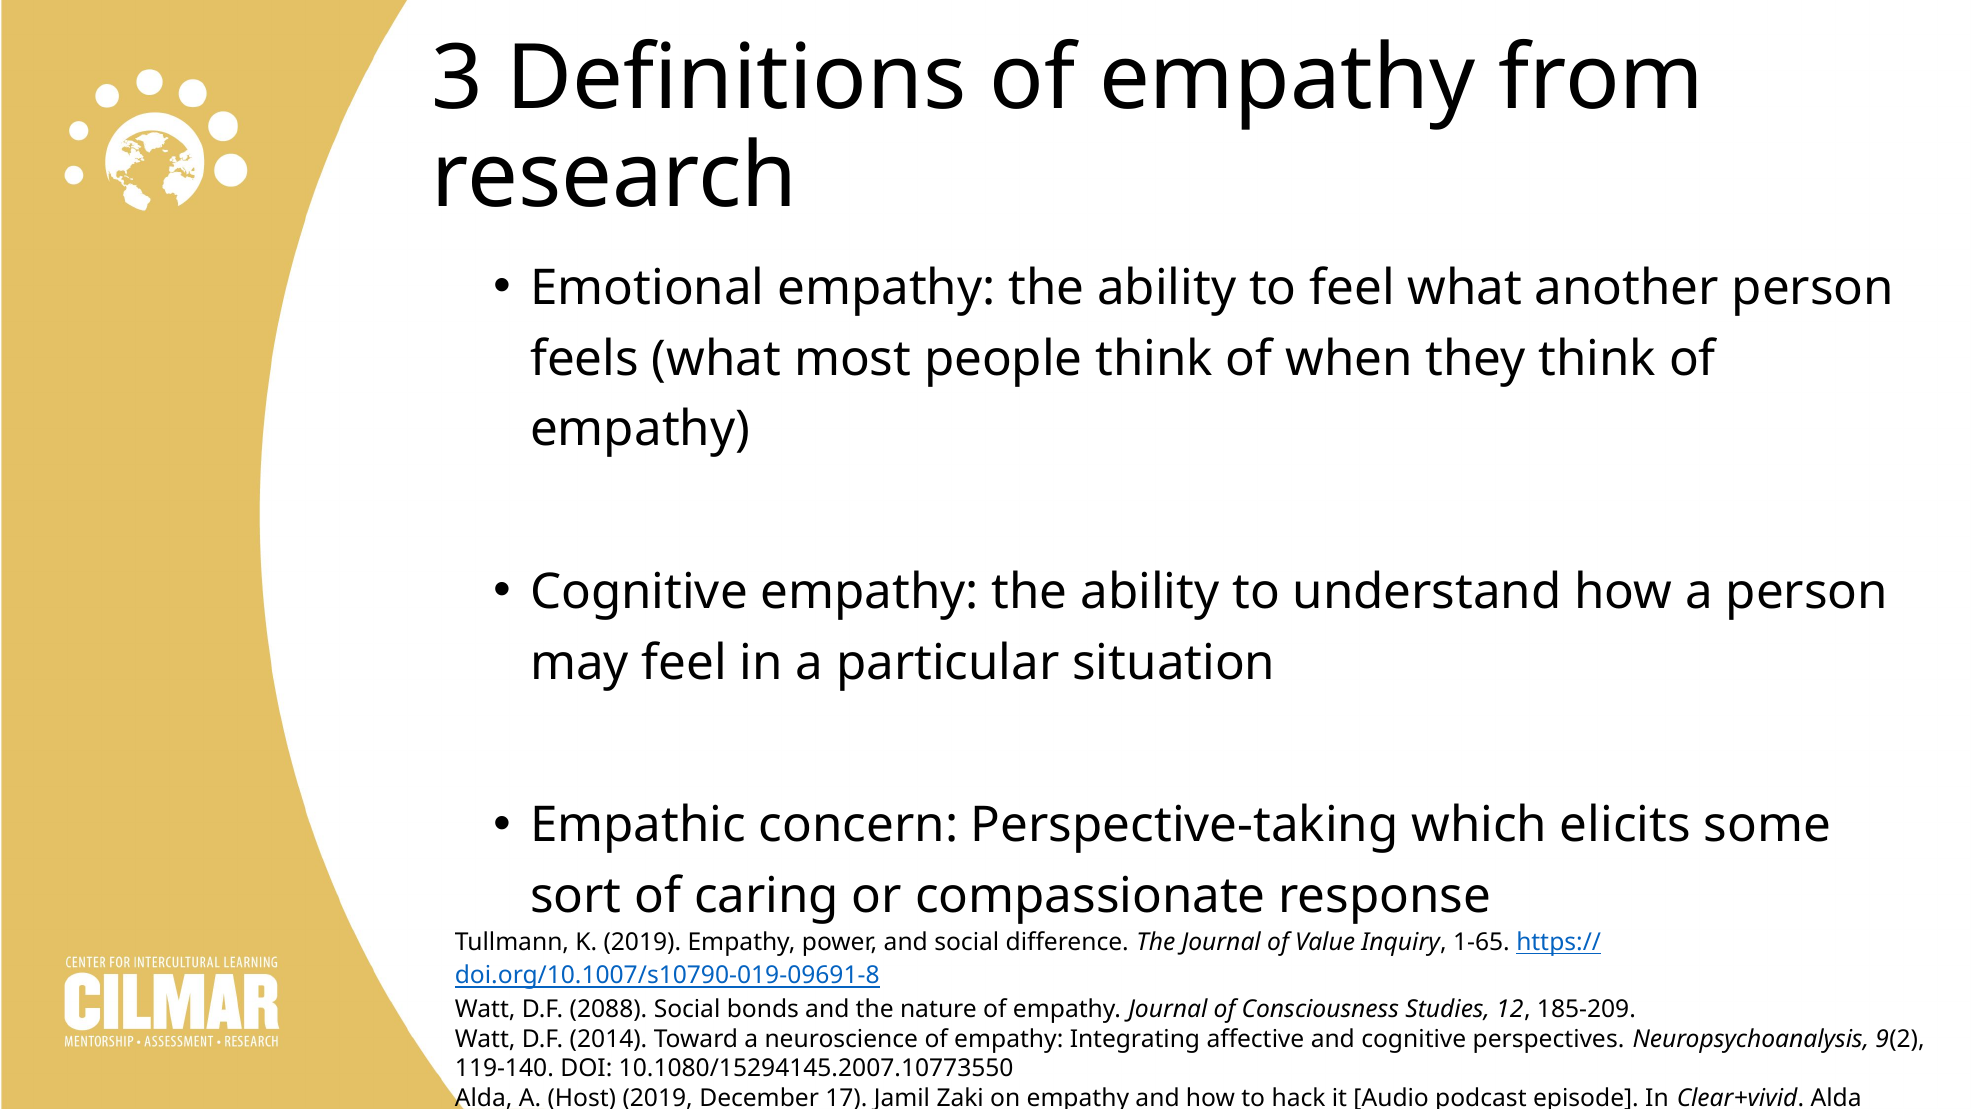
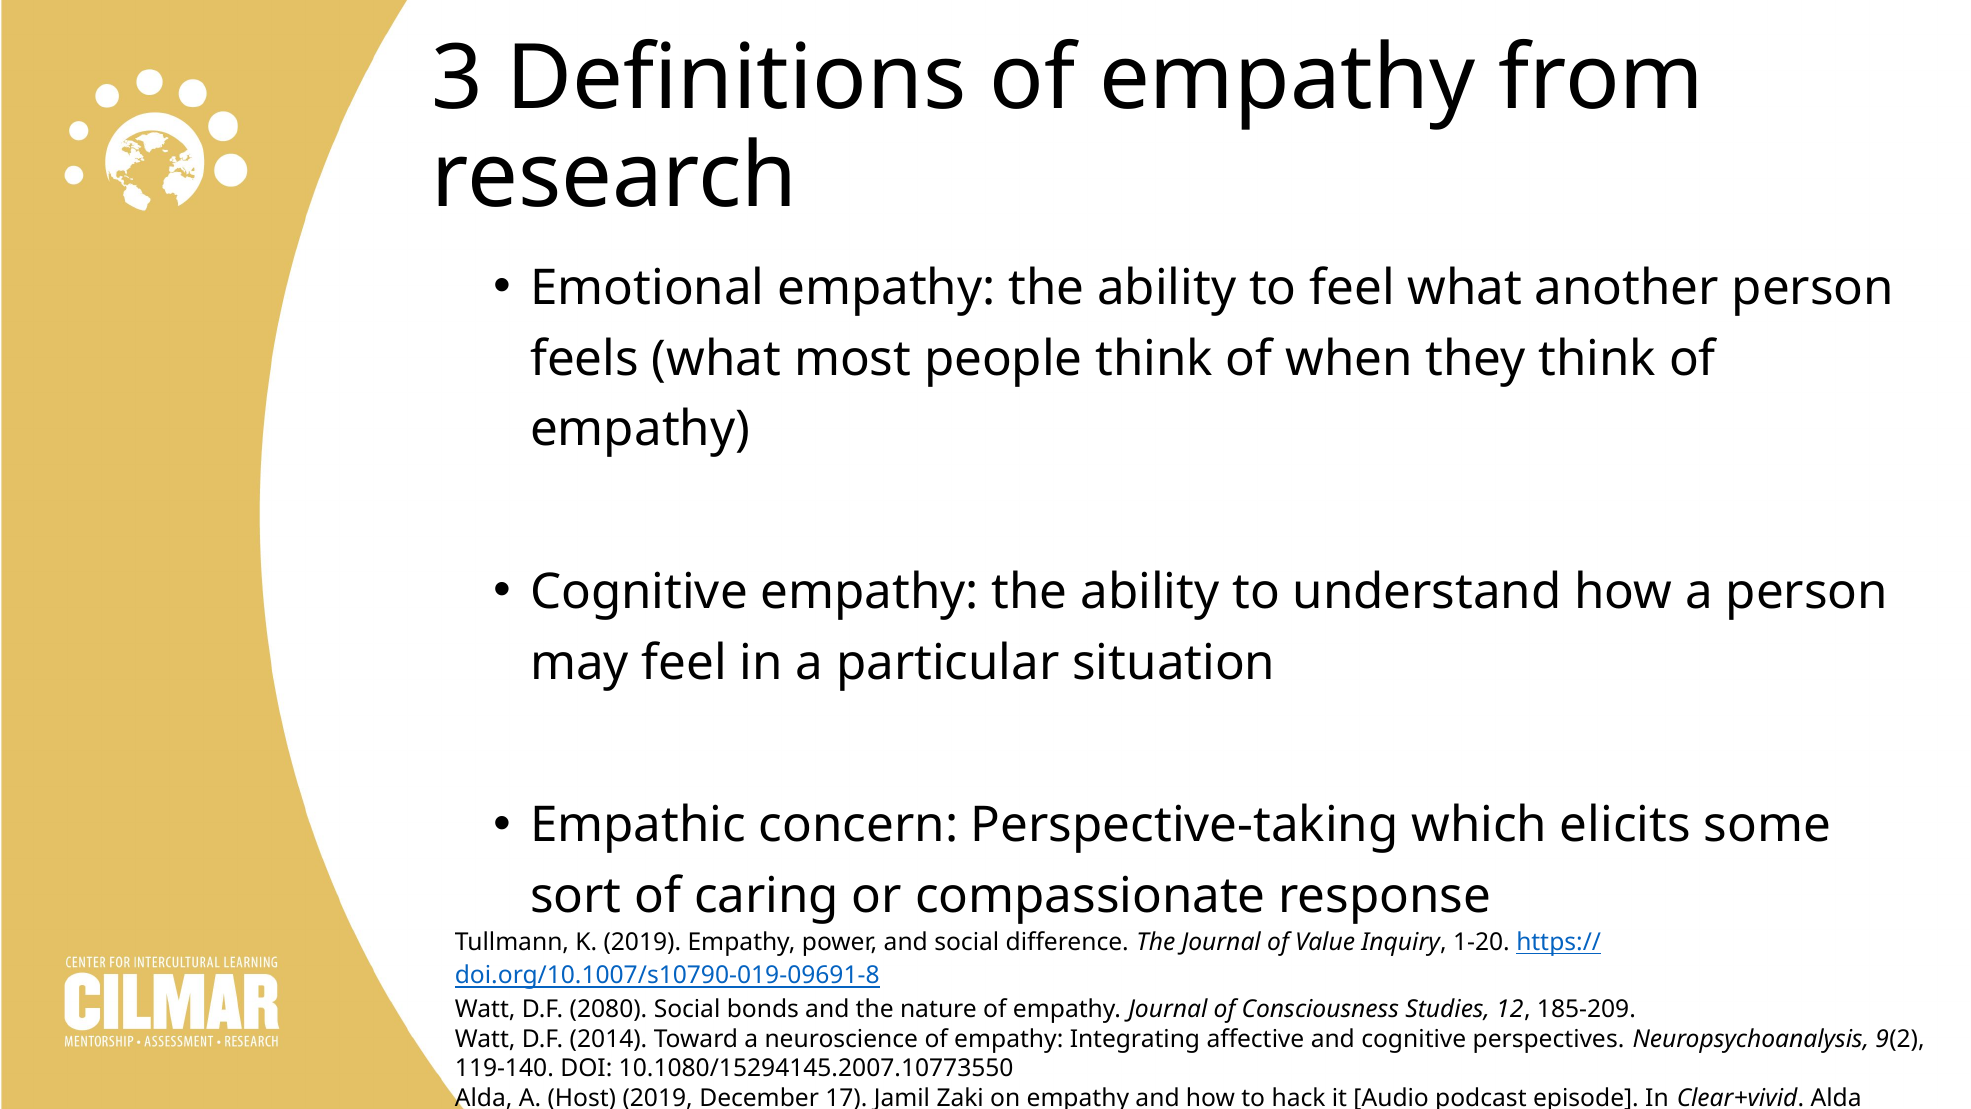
1-65: 1-65 -> 1-20
2088: 2088 -> 2080
